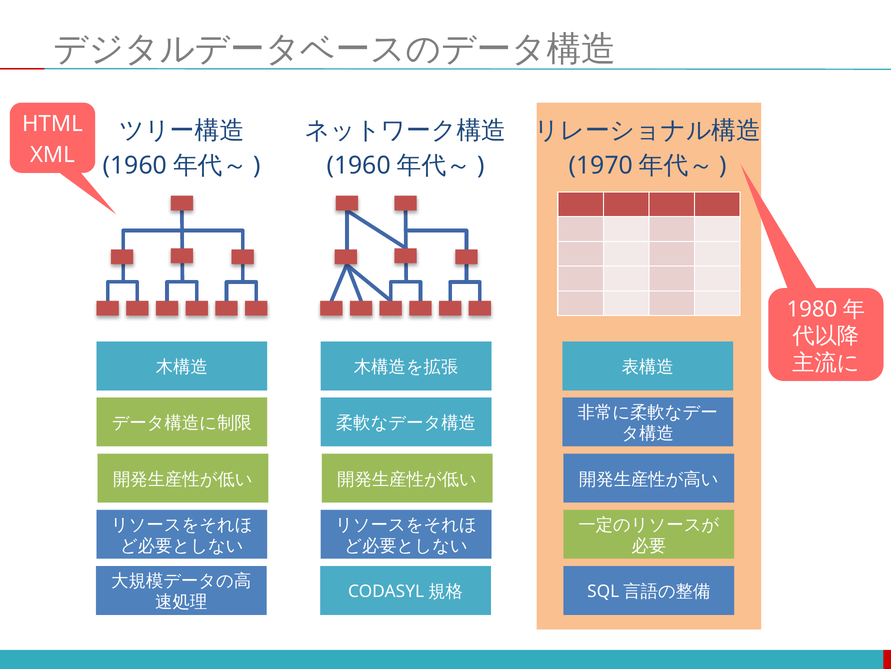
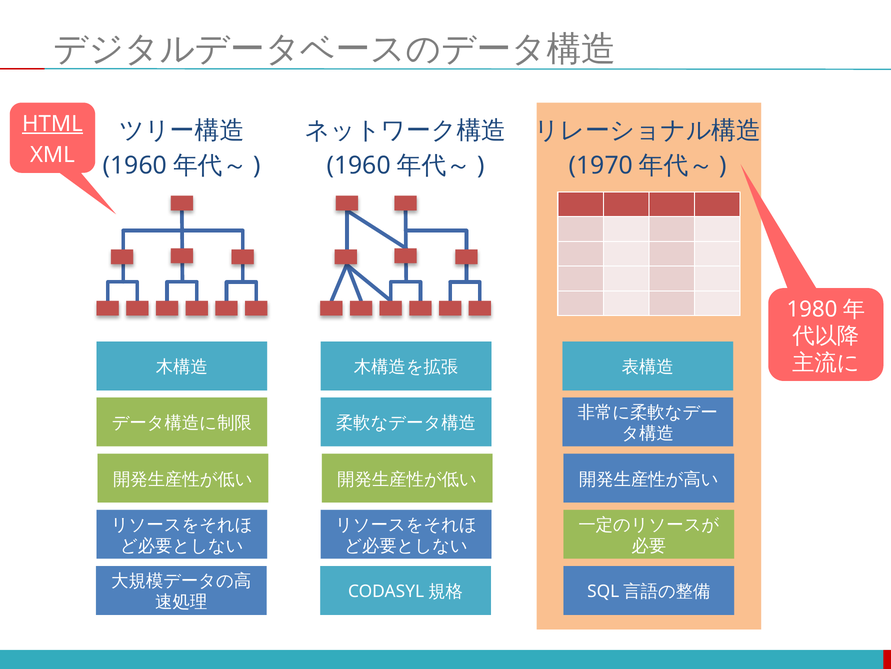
HTML underline: none -> present
